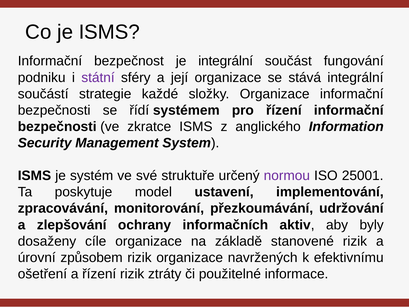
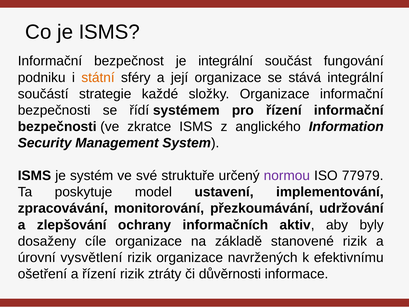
státní colour: purple -> orange
25001: 25001 -> 77979
způsobem: způsobem -> vysvětlení
použitelné: použitelné -> důvěrnosti
